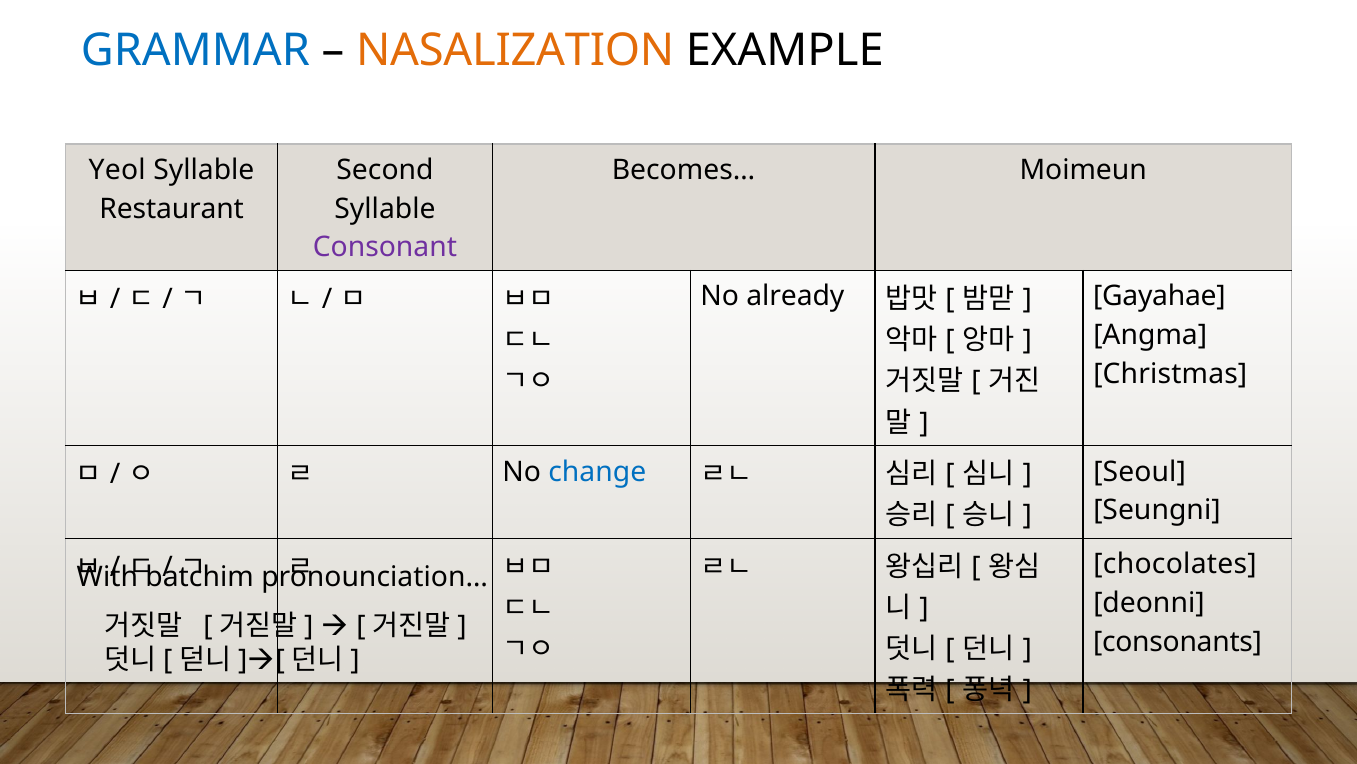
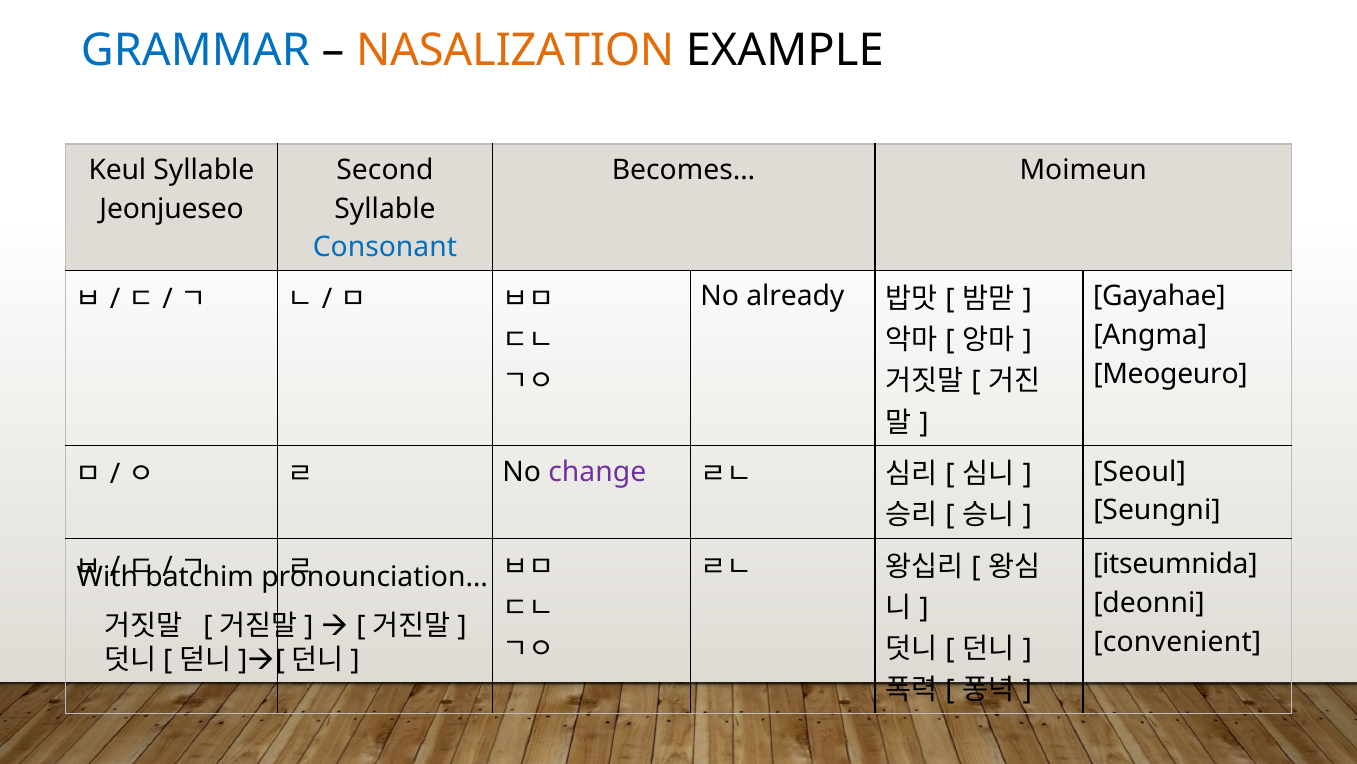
Yeol: Yeol -> Keul
Restaurant: Restaurant -> Jeonjueseo
Consonant colour: purple -> blue
Christmas: Christmas -> Meogeuro
change colour: blue -> purple
chocolates: chocolates -> itseumnida
consonants: consonants -> convenient
